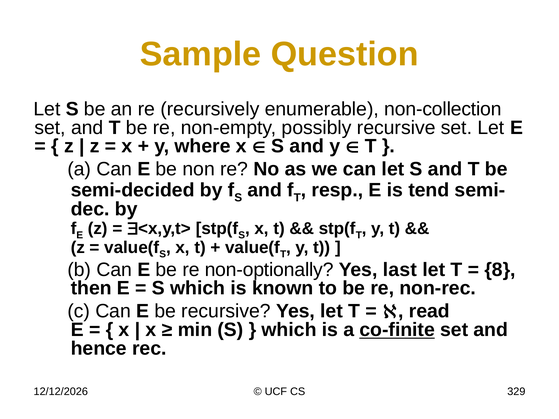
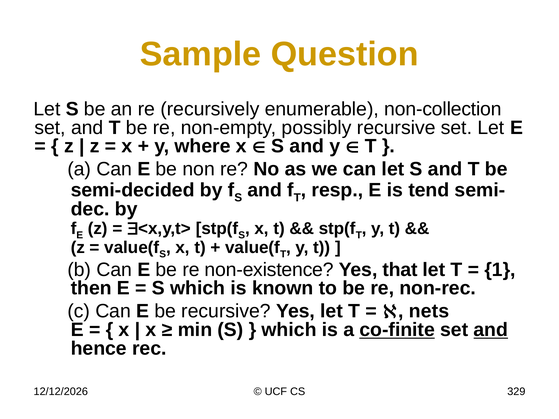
non-optionally: non-optionally -> non-existence
last: last -> that
8: 8 -> 1
read: read -> nets
and at (491, 330) underline: none -> present
